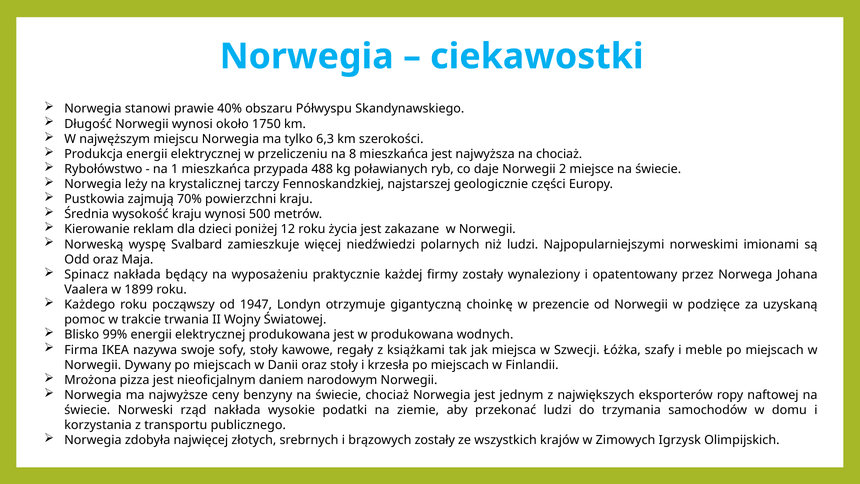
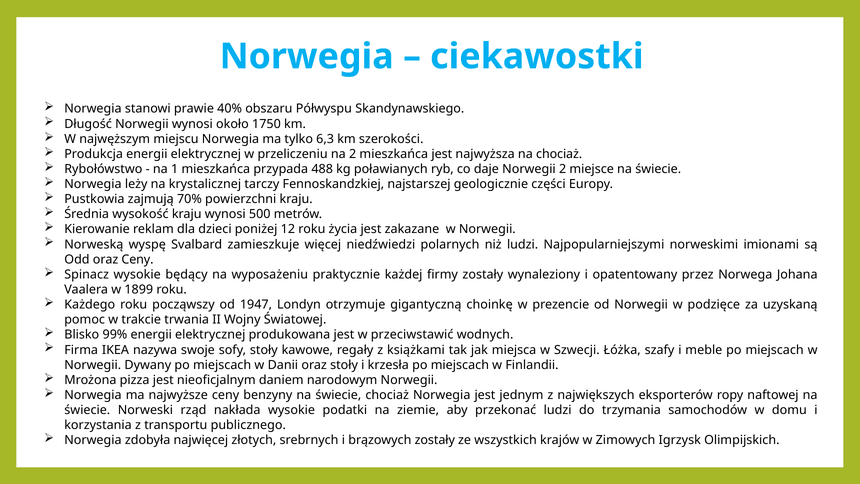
na 8: 8 -> 2
oraz Maja: Maja -> Ceny
Spinacz nakłada: nakłada -> wysokie
w produkowana: produkowana -> przeciwstawić
